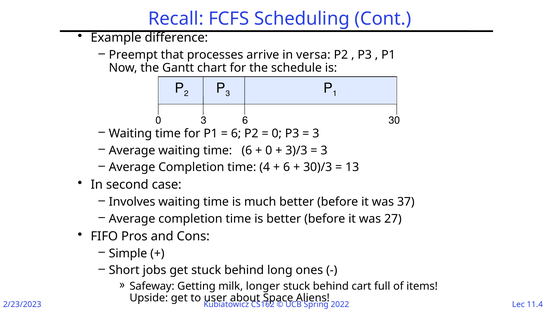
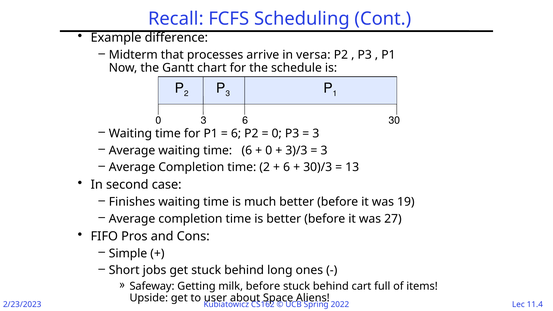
Preempt: Preempt -> Midterm
time 4: 4 -> 2
Involves: Involves -> Finishes
37: 37 -> 19
milk longer: longer -> before
